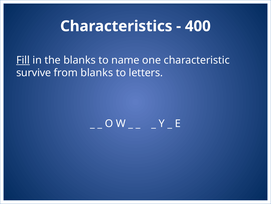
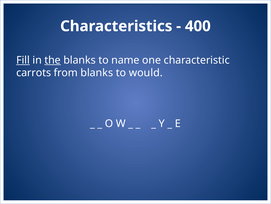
the underline: none -> present
survive: survive -> carrots
letters: letters -> would
